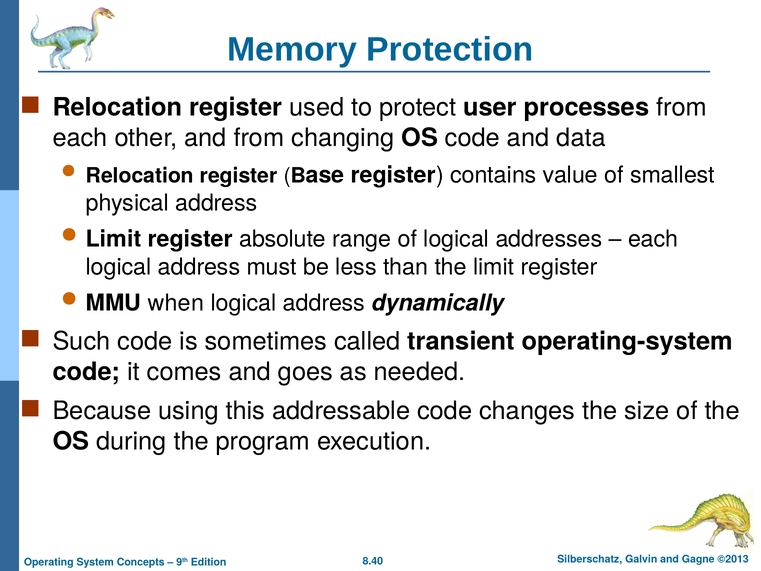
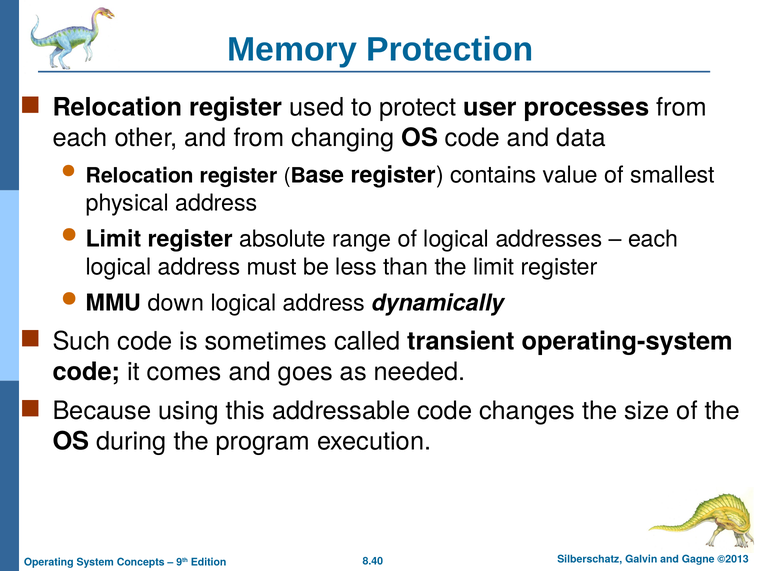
when: when -> down
